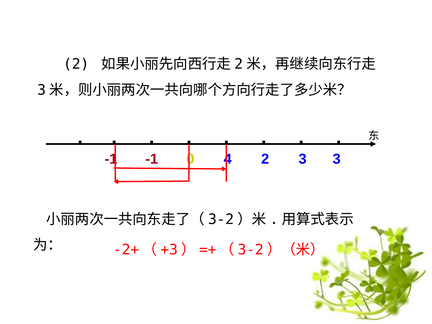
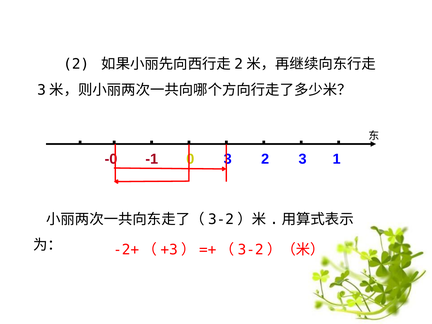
-1 at (111, 159): -1 -> -0
0 4: 4 -> 3
3 3: 3 -> 1
